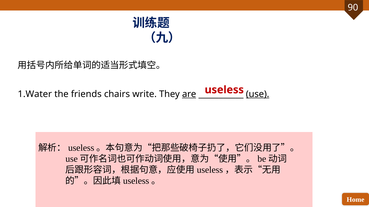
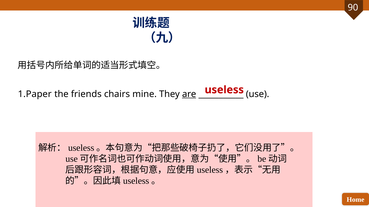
1.Water: 1.Water -> 1.Paper
write: write -> mine
use underline: present -> none
